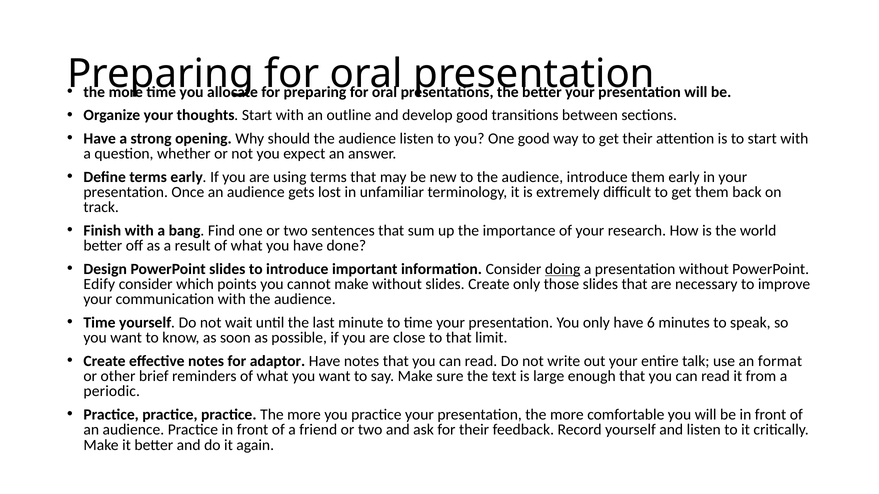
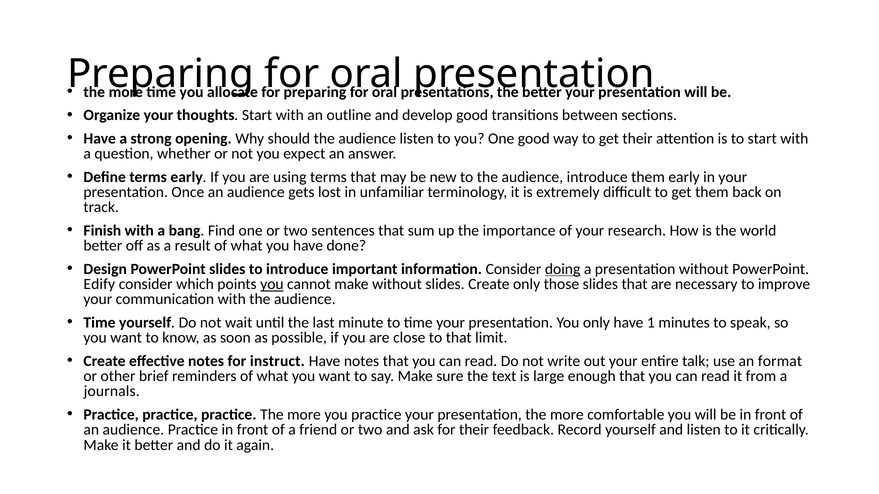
you at (272, 284) underline: none -> present
6: 6 -> 1
adaptor: adaptor -> instruct
periodic: periodic -> journals
